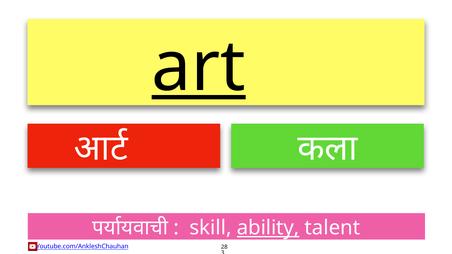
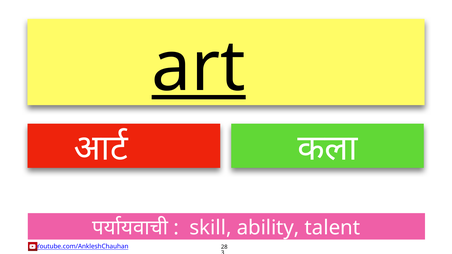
ability underline: present -> none
